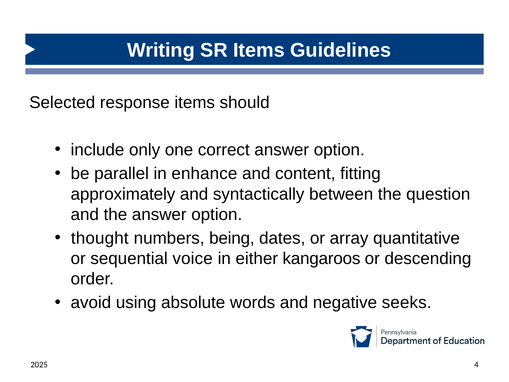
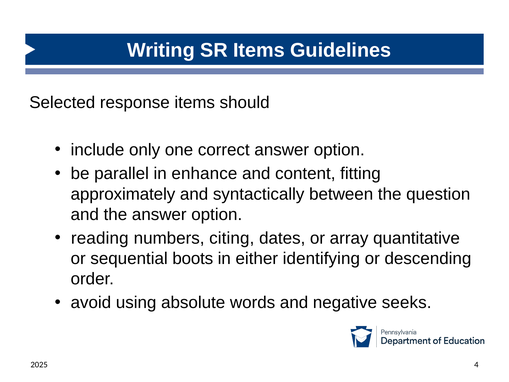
thought: thought -> reading
being: being -> citing
voice: voice -> boots
kangaroos: kangaroos -> identifying
